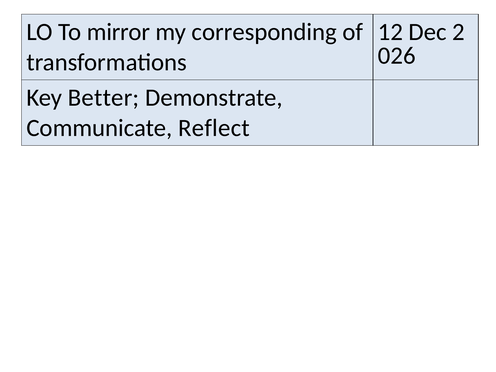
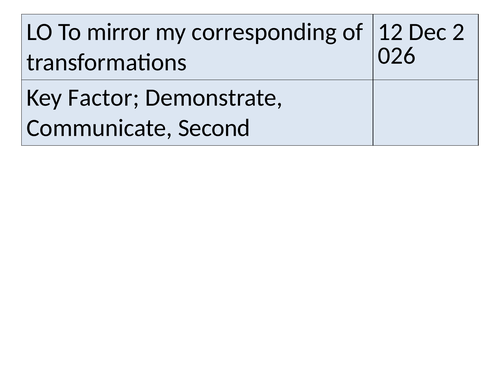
Better: Better -> Factor
Reflect: Reflect -> Second
